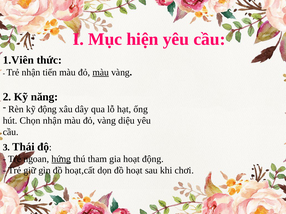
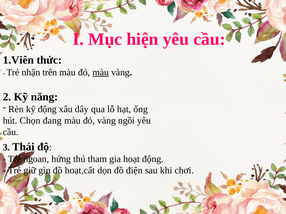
tiến: tiến -> trên
Chọn nhận: nhận -> đang
diệu: diệu -> ngồi
hứng underline: present -> none
đồ hoạt: hoạt -> điện
